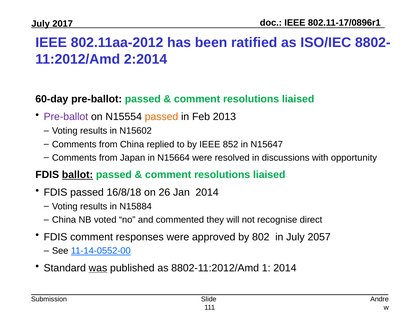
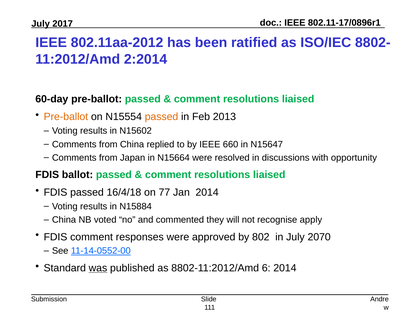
Pre-ballot at (66, 117) colour: purple -> orange
852: 852 -> 660
ballot underline: present -> none
16/8/18: 16/8/18 -> 16/4/18
26: 26 -> 77
direct: direct -> apply
2057: 2057 -> 2070
1: 1 -> 6
